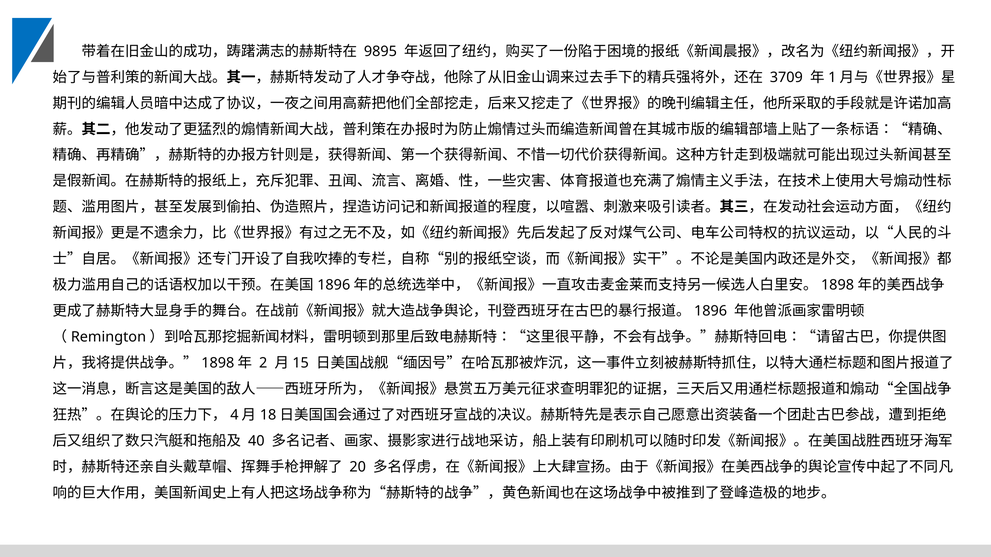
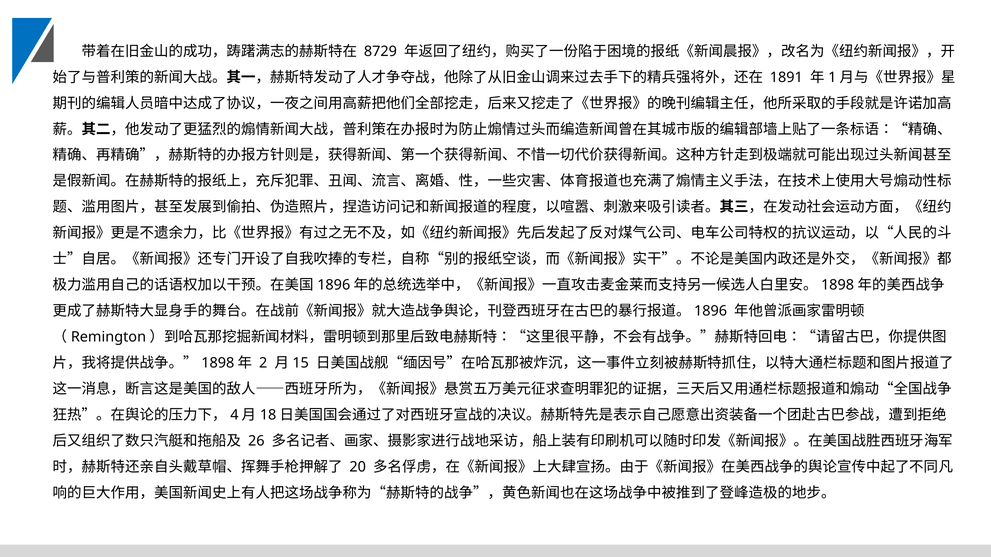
9895: 9895 -> 8729
3709: 3709 -> 1891
40: 40 -> 26
